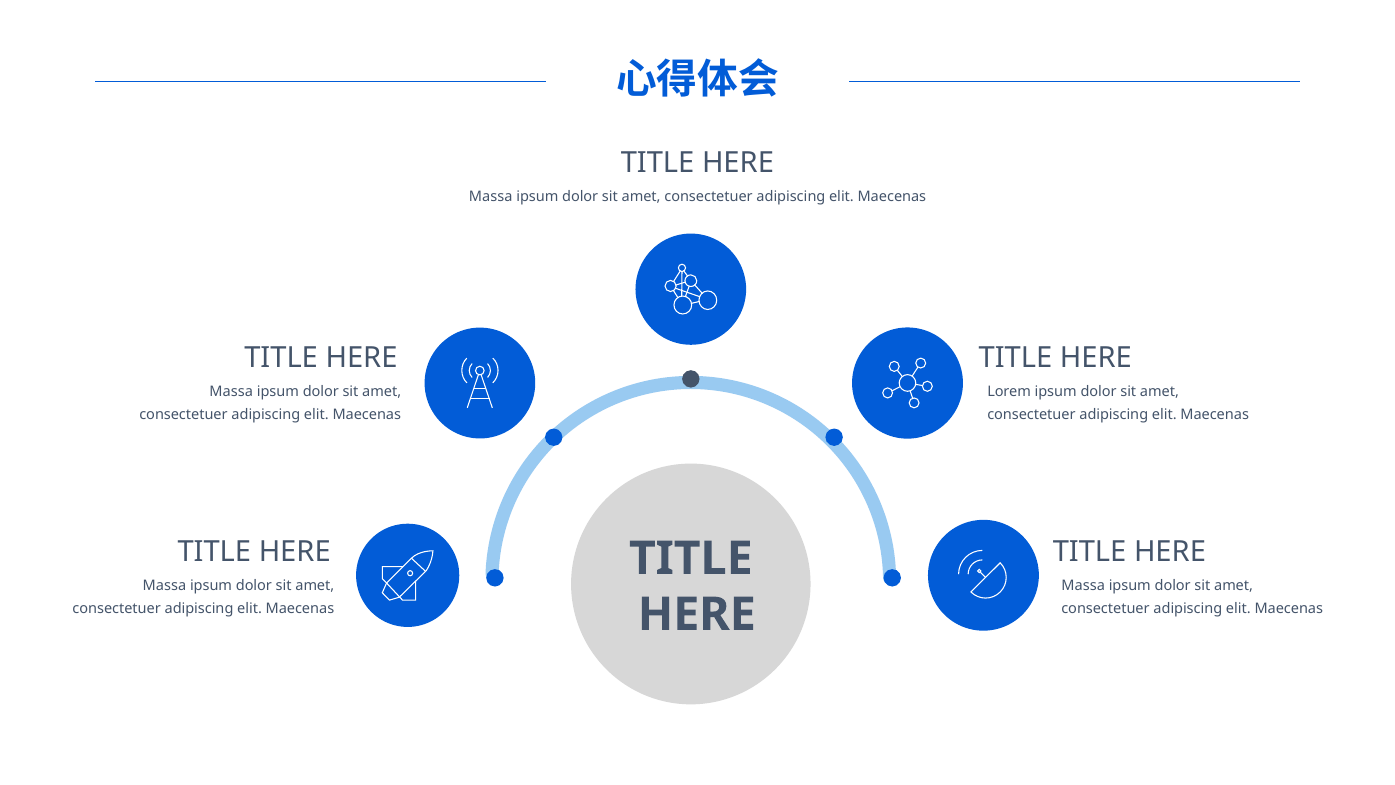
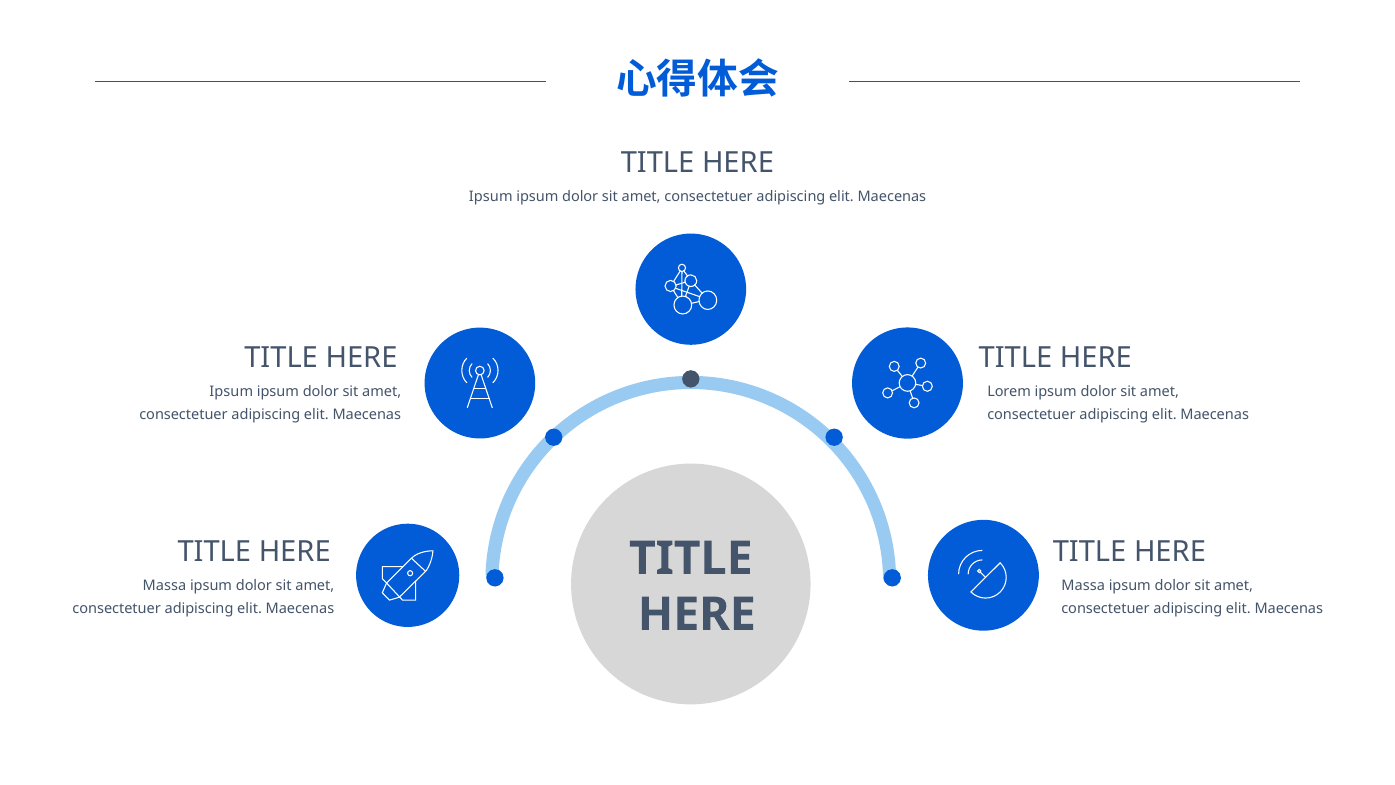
Massa at (491, 196): Massa -> Ipsum
Massa at (231, 391): Massa -> Ipsum
